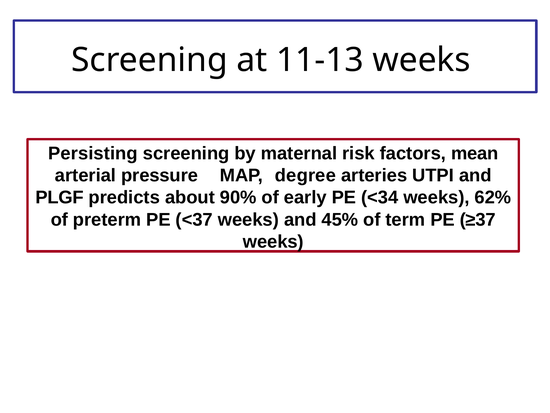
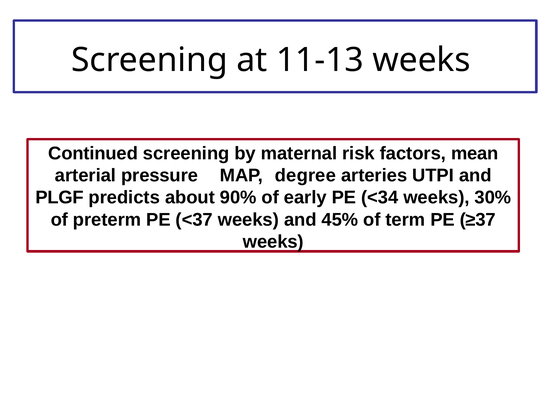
Persisting: Persisting -> Continued
62%: 62% -> 30%
